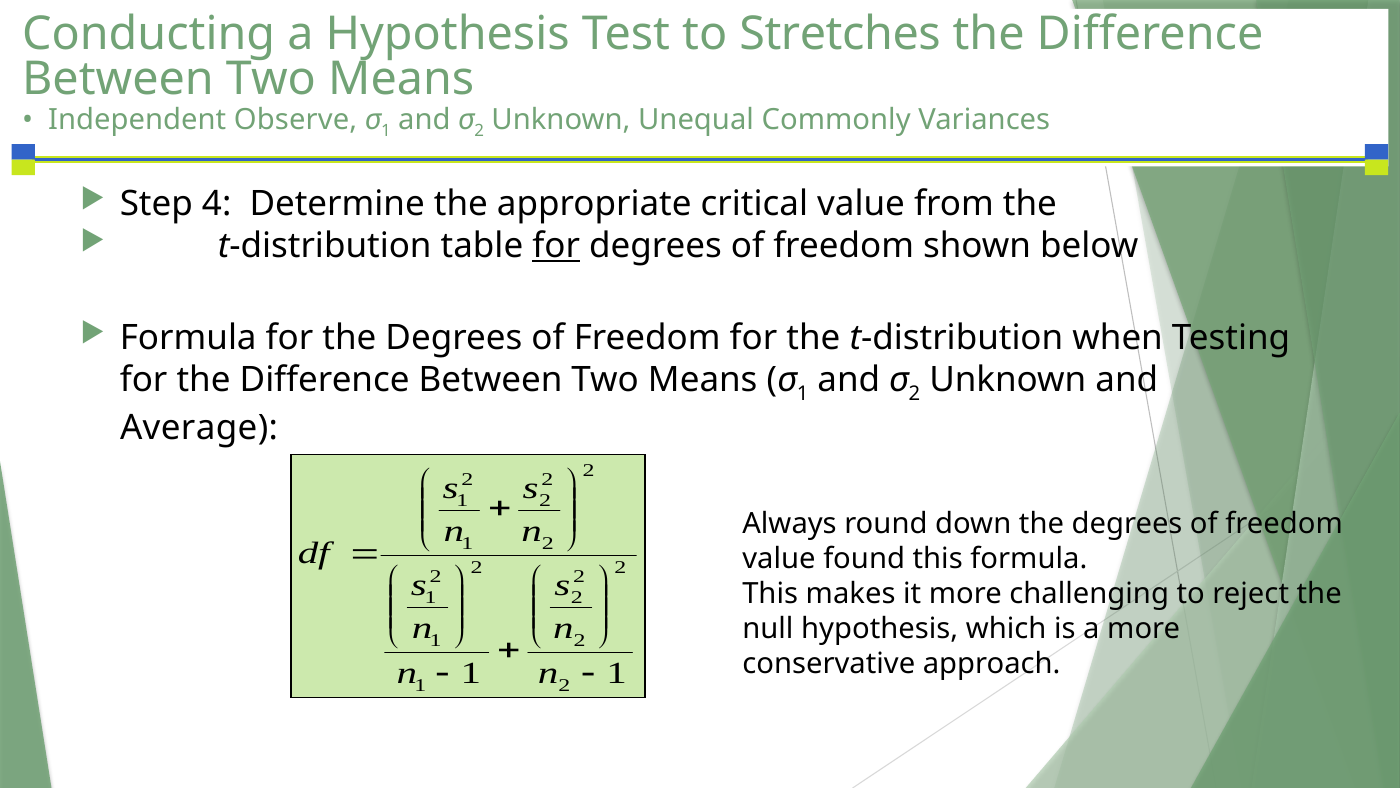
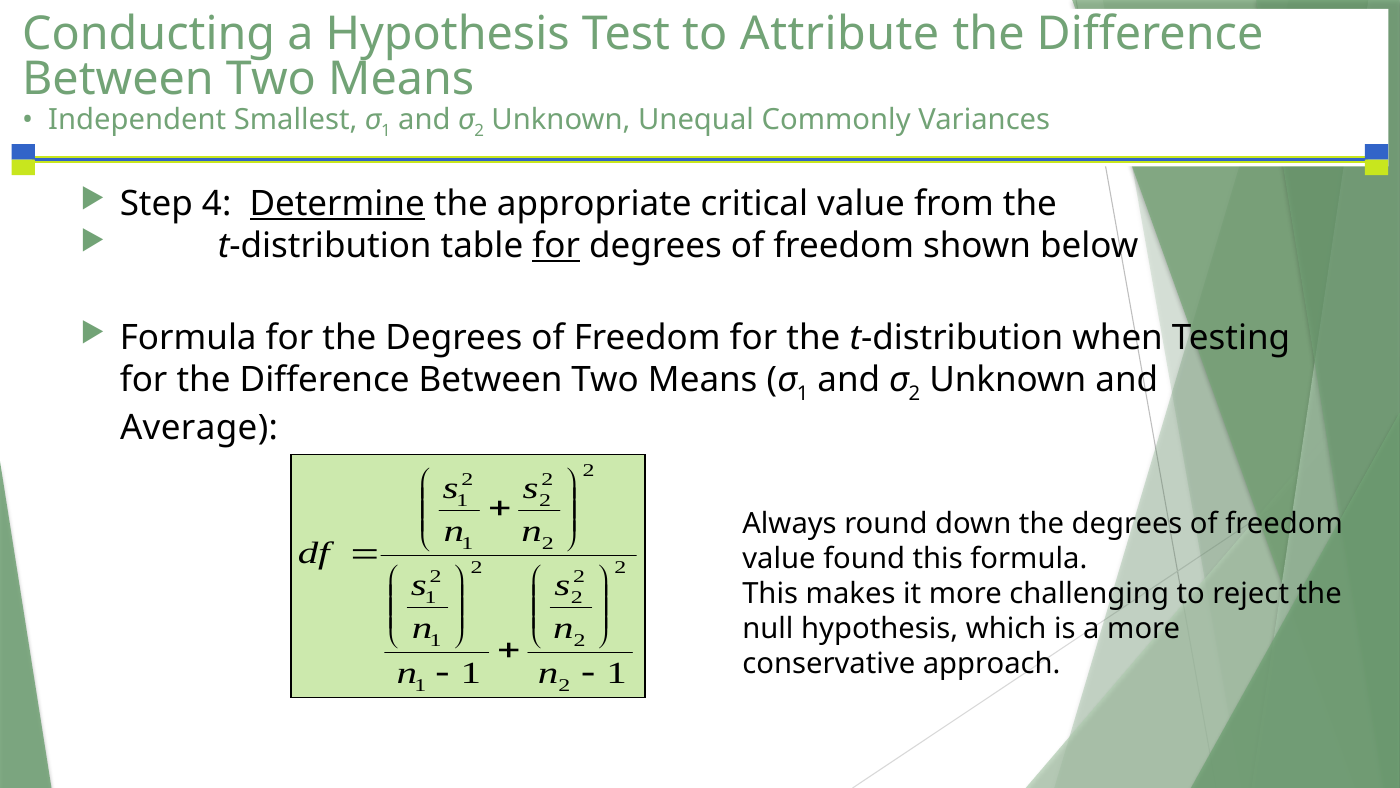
Stretches: Stretches -> Attribute
Observe: Observe -> Smallest
Determine underline: none -> present
